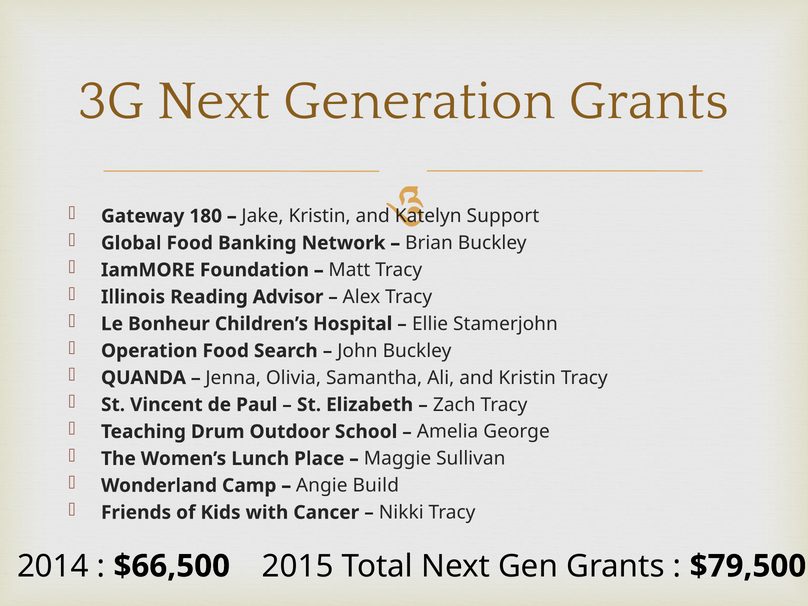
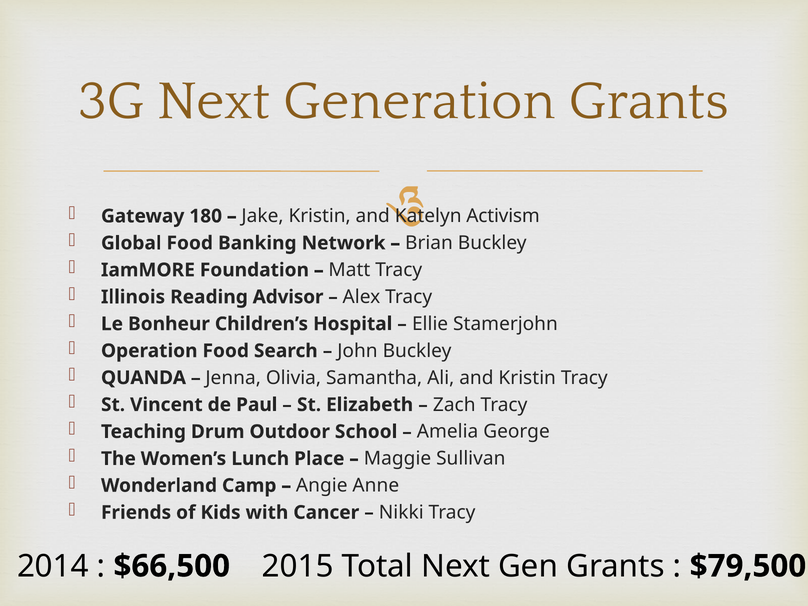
Support: Support -> Activism
Build: Build -> Anne
